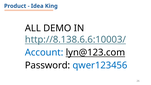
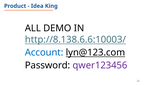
qwer123456 colour: blue -> purple
